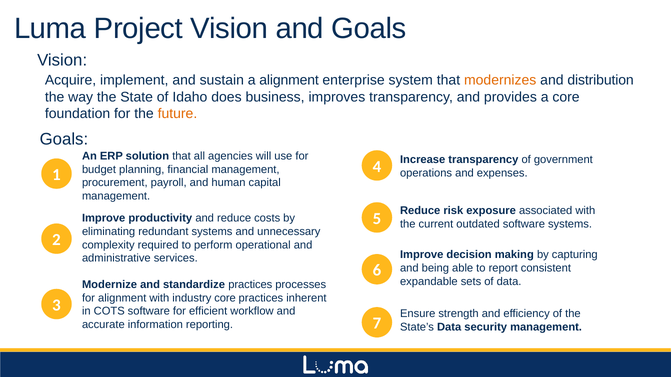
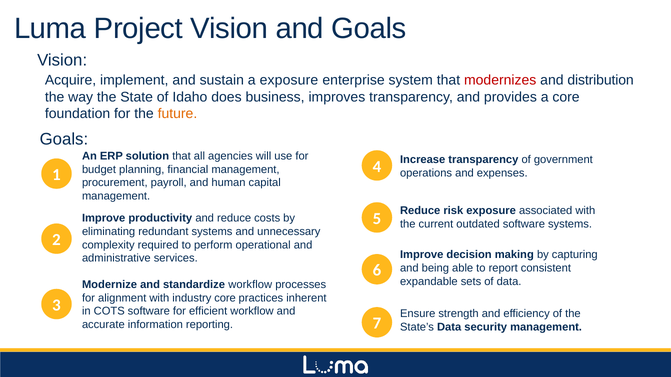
a alignment: alignment -> exposure
modernizes colour: orange -> red
standardize practices: practices -> workflow
